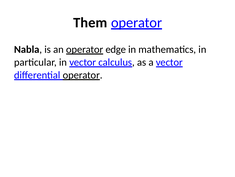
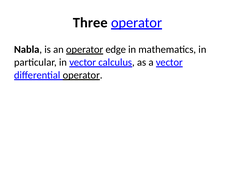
Them: Them -> Three
